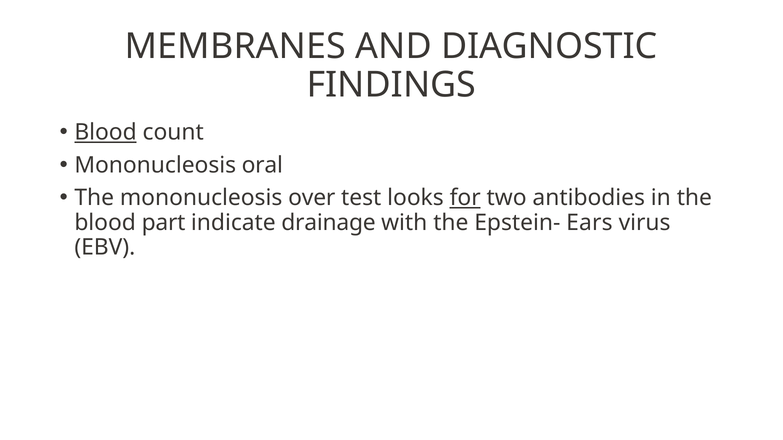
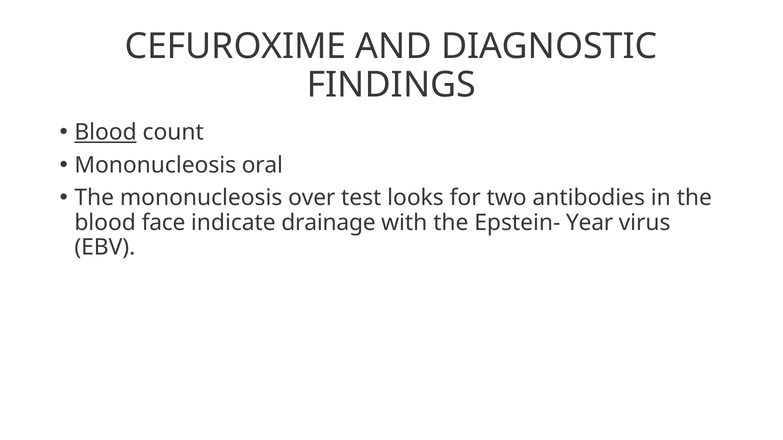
MEMBRANES: MEMBRANES -> CEFUROXIME
for underline: present -> none
part: part -> face
Ears: Ears -> Year
